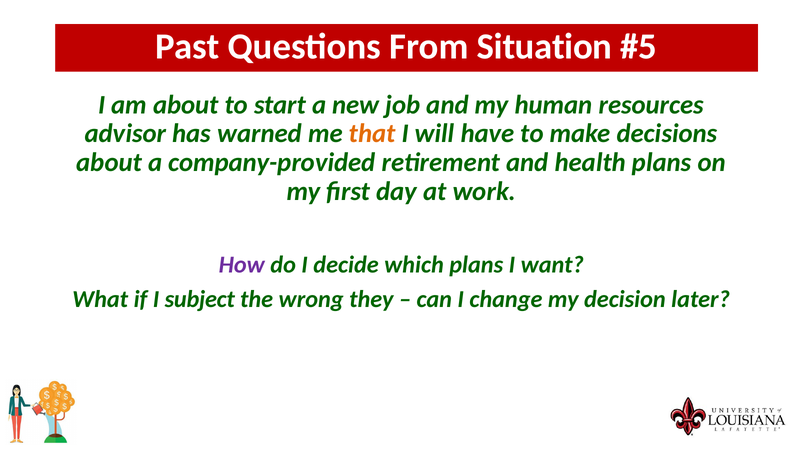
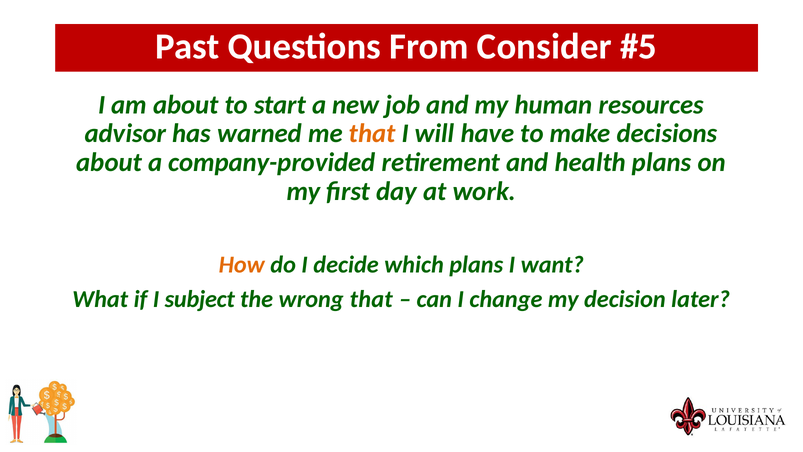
Situation: Situation -> Consider
How colour: purple -> orange
wrong they: they -> that
